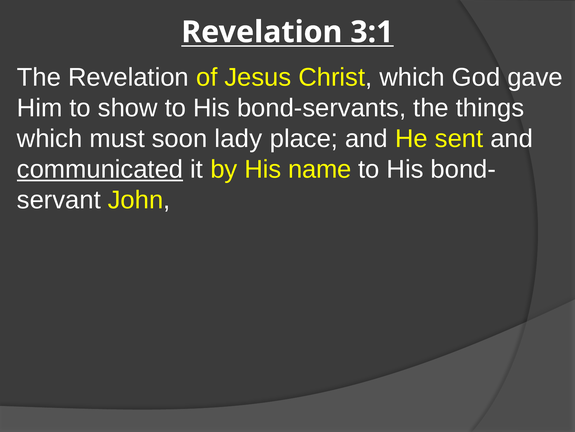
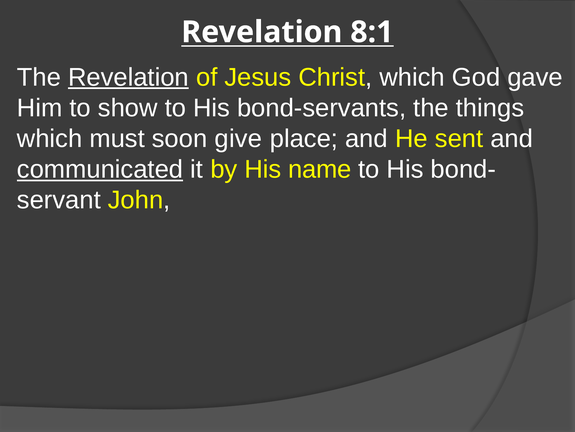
3:1: 3:1 -> 8:1
Revelation at (128, 77) underline: none -> present
lady: lady -> give
